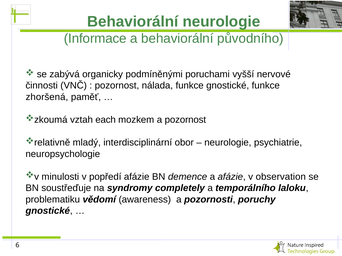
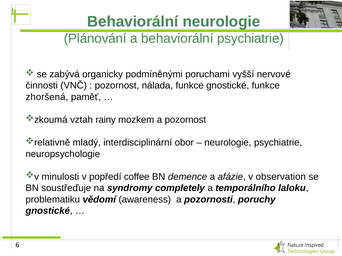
Informace: Informace -> Plánování
behaviorální původního: původního -> psychiatrie
each: each -> rainy
popředí afázie: afázie -> coffee
